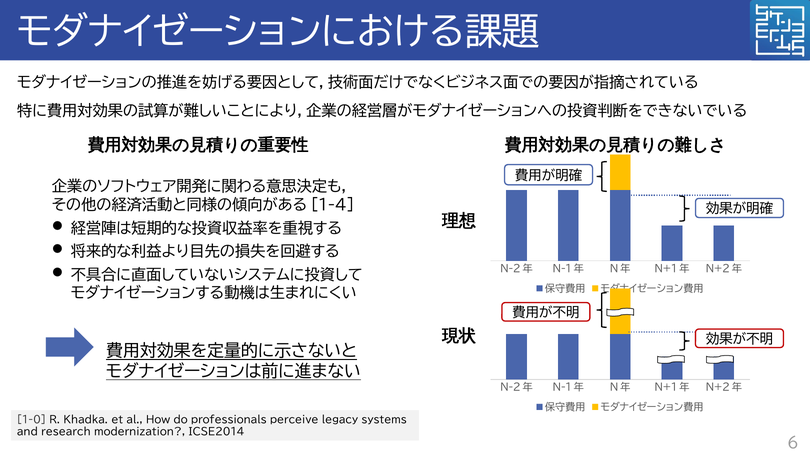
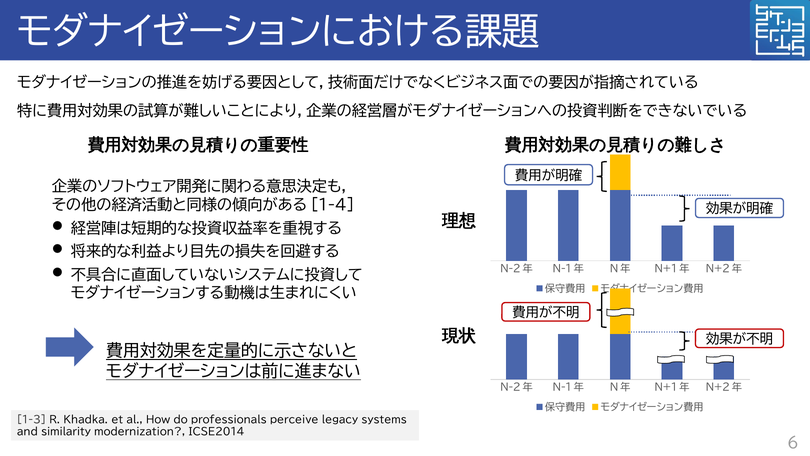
1-0: 1-0 -> 1-3
research: research -> similarity
